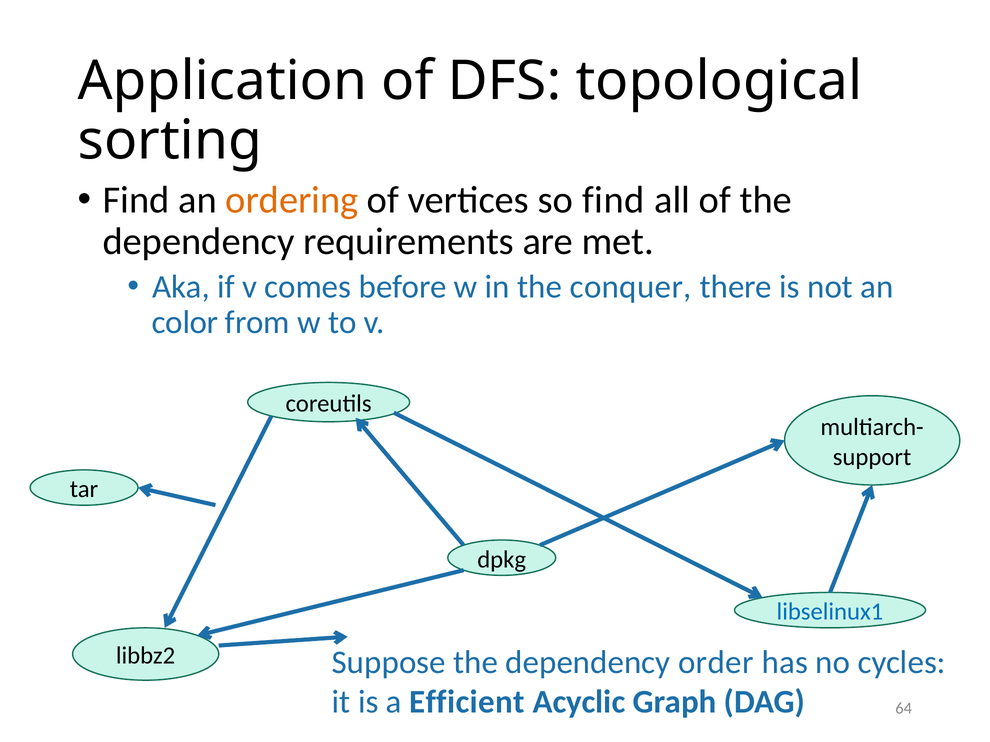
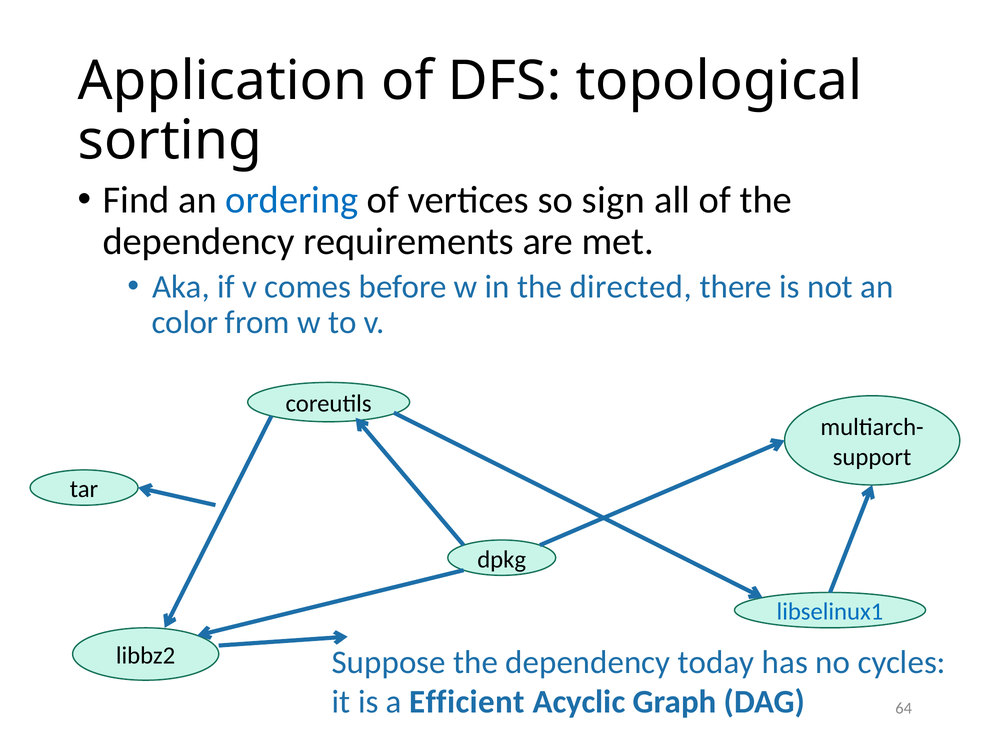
ordering colour: orange -> blue
so find: find -> sign
conquer: conquer -> directed
order: order -> today
